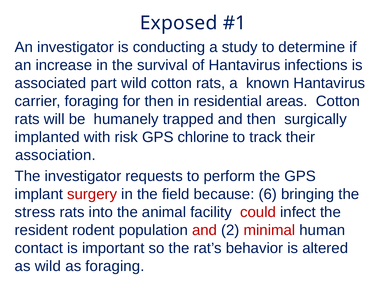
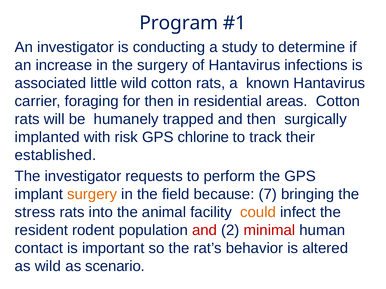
Exposed: Exposed -> Program
the survival: survival -> surgery
part: part -> little
association: association -> established
surgery at (92, 195) colour: red -> orange
6: 6 -> 7
could colour: red -> orange
as foraging: foraging -> scenario
